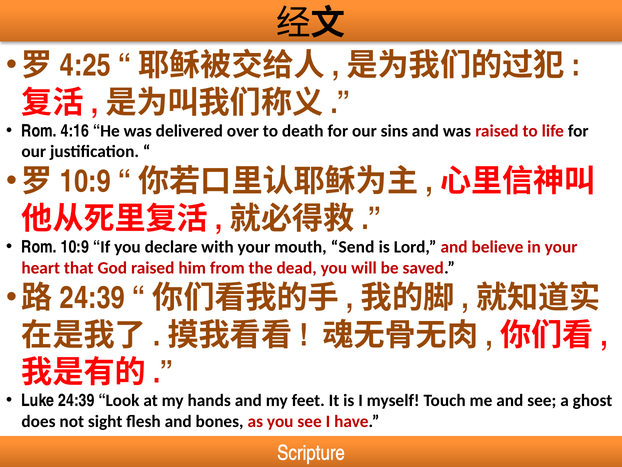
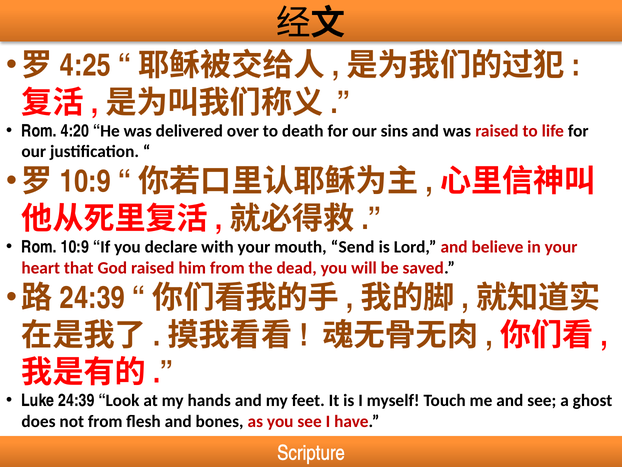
4:16: 4:16 -> 4:20
not sight: sight -> from
